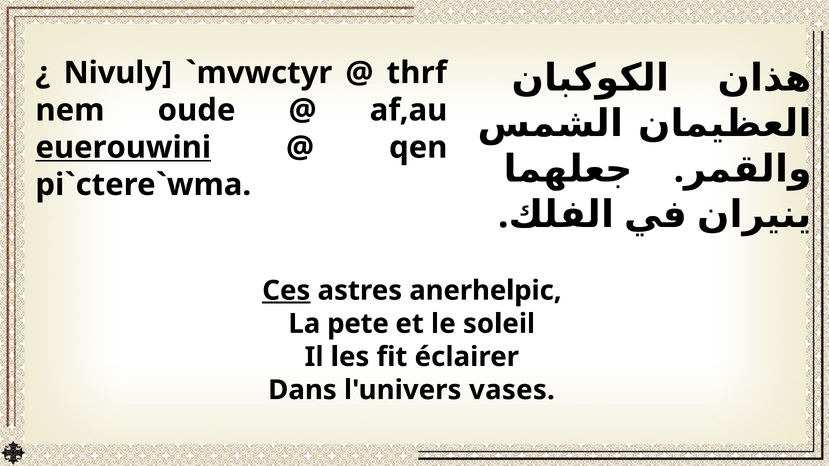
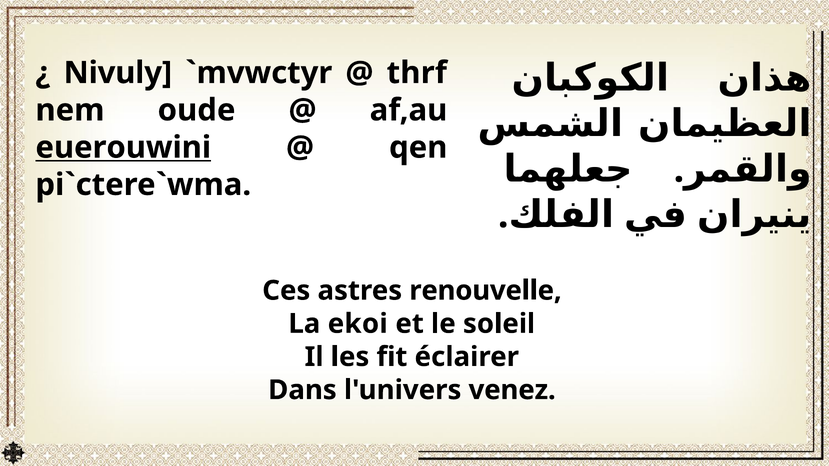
Ces underline: present -> none
anerhelpic: anerhelpic -> renouvelle
pete: pete -> ekoi
vases: vases -> venez
